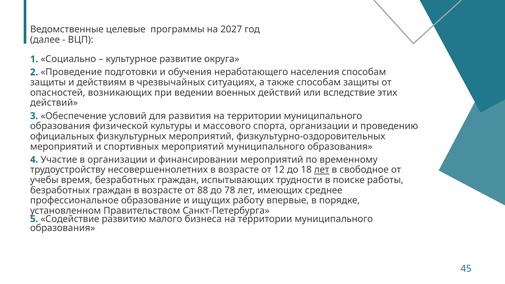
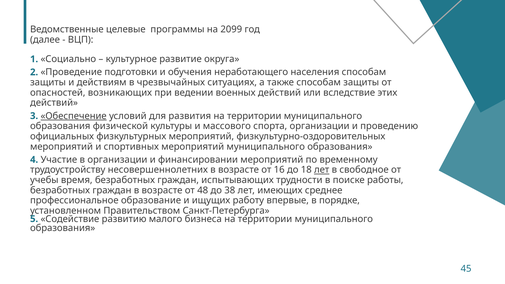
2027: 2027 -> 2099
Обеспечение underline: none -> present
12: 12 -> 16
88: 88 -> 48
78: 78 -> 38
